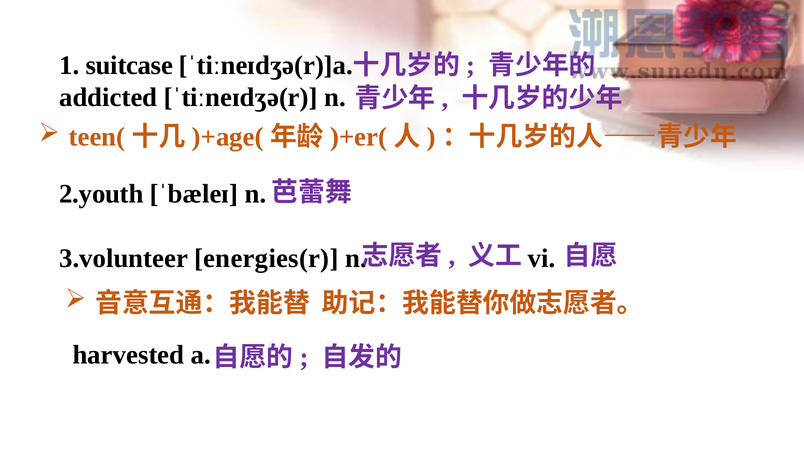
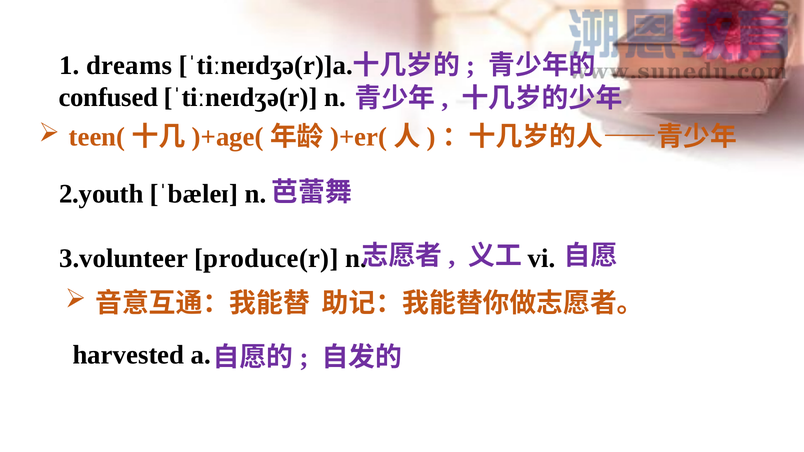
suitcase: suitcase -> dreams
addicted: addicted -> confused
energies(r: energies(r -> produce(r
